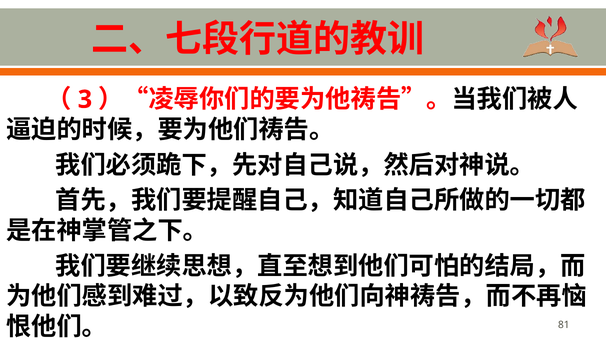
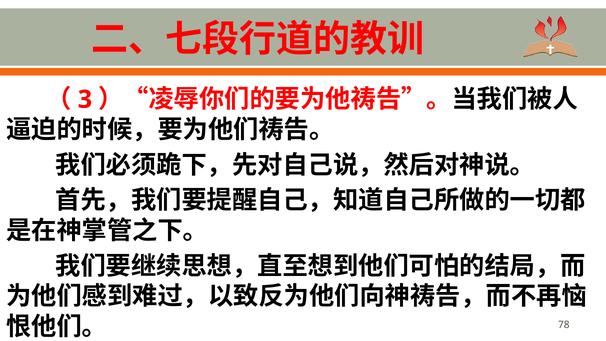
81: 81 -> 78
